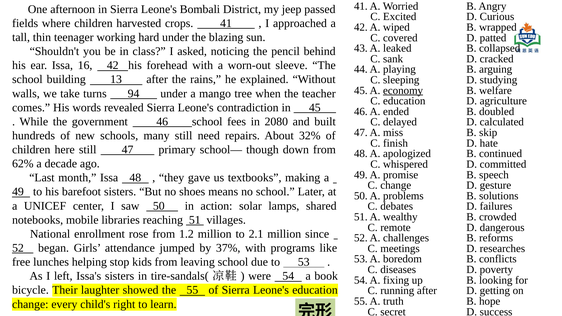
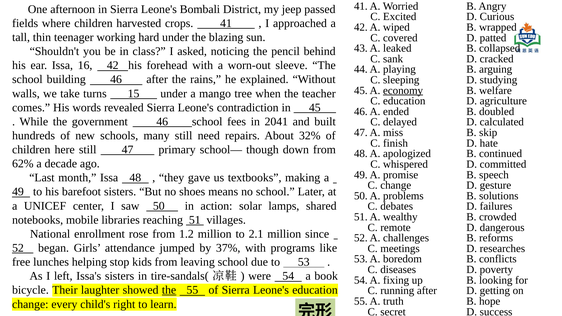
building 13: 13 -> 46
94: 94 -> 15
2080: 2080 -> 2041
the at (169, 290) underline: none -> present
